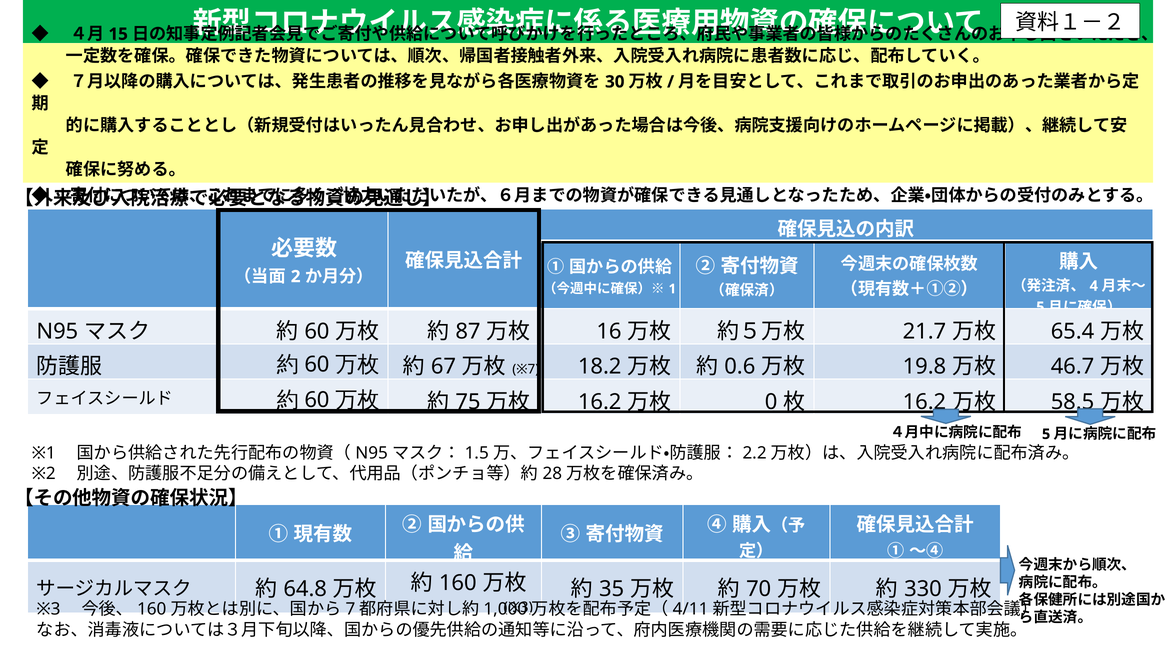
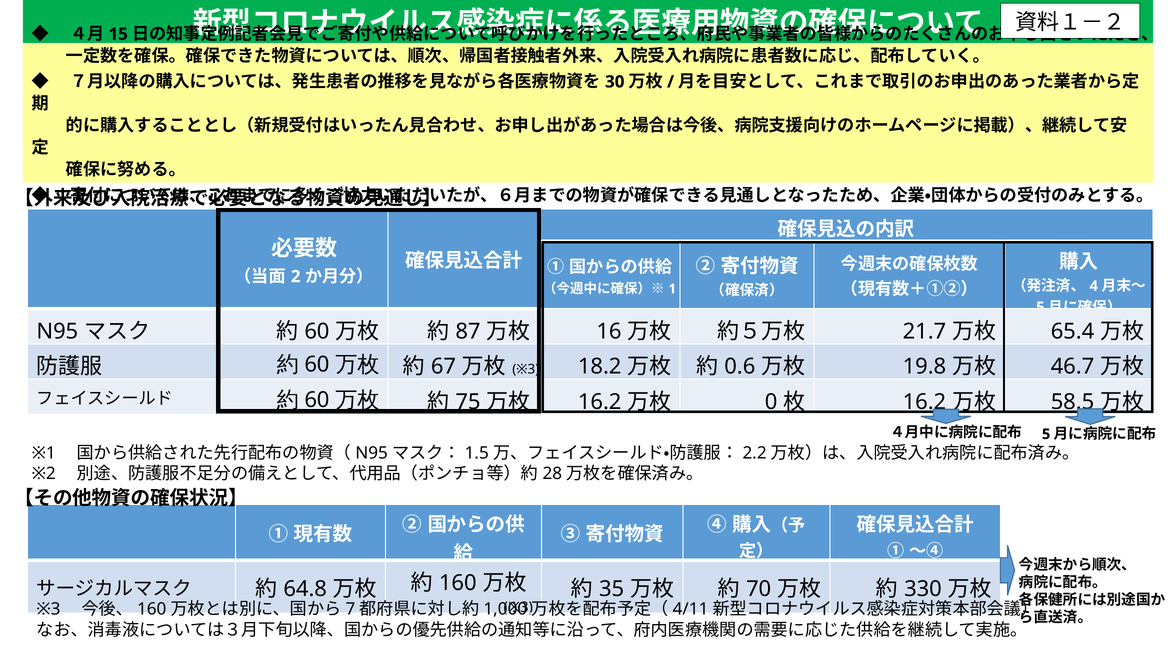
※7 at (526, 369): ※7 -> ※3
